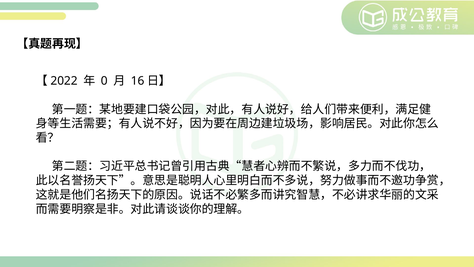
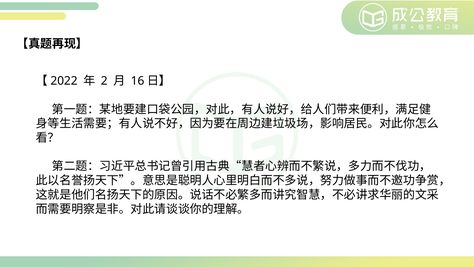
0: 0 -> 2
